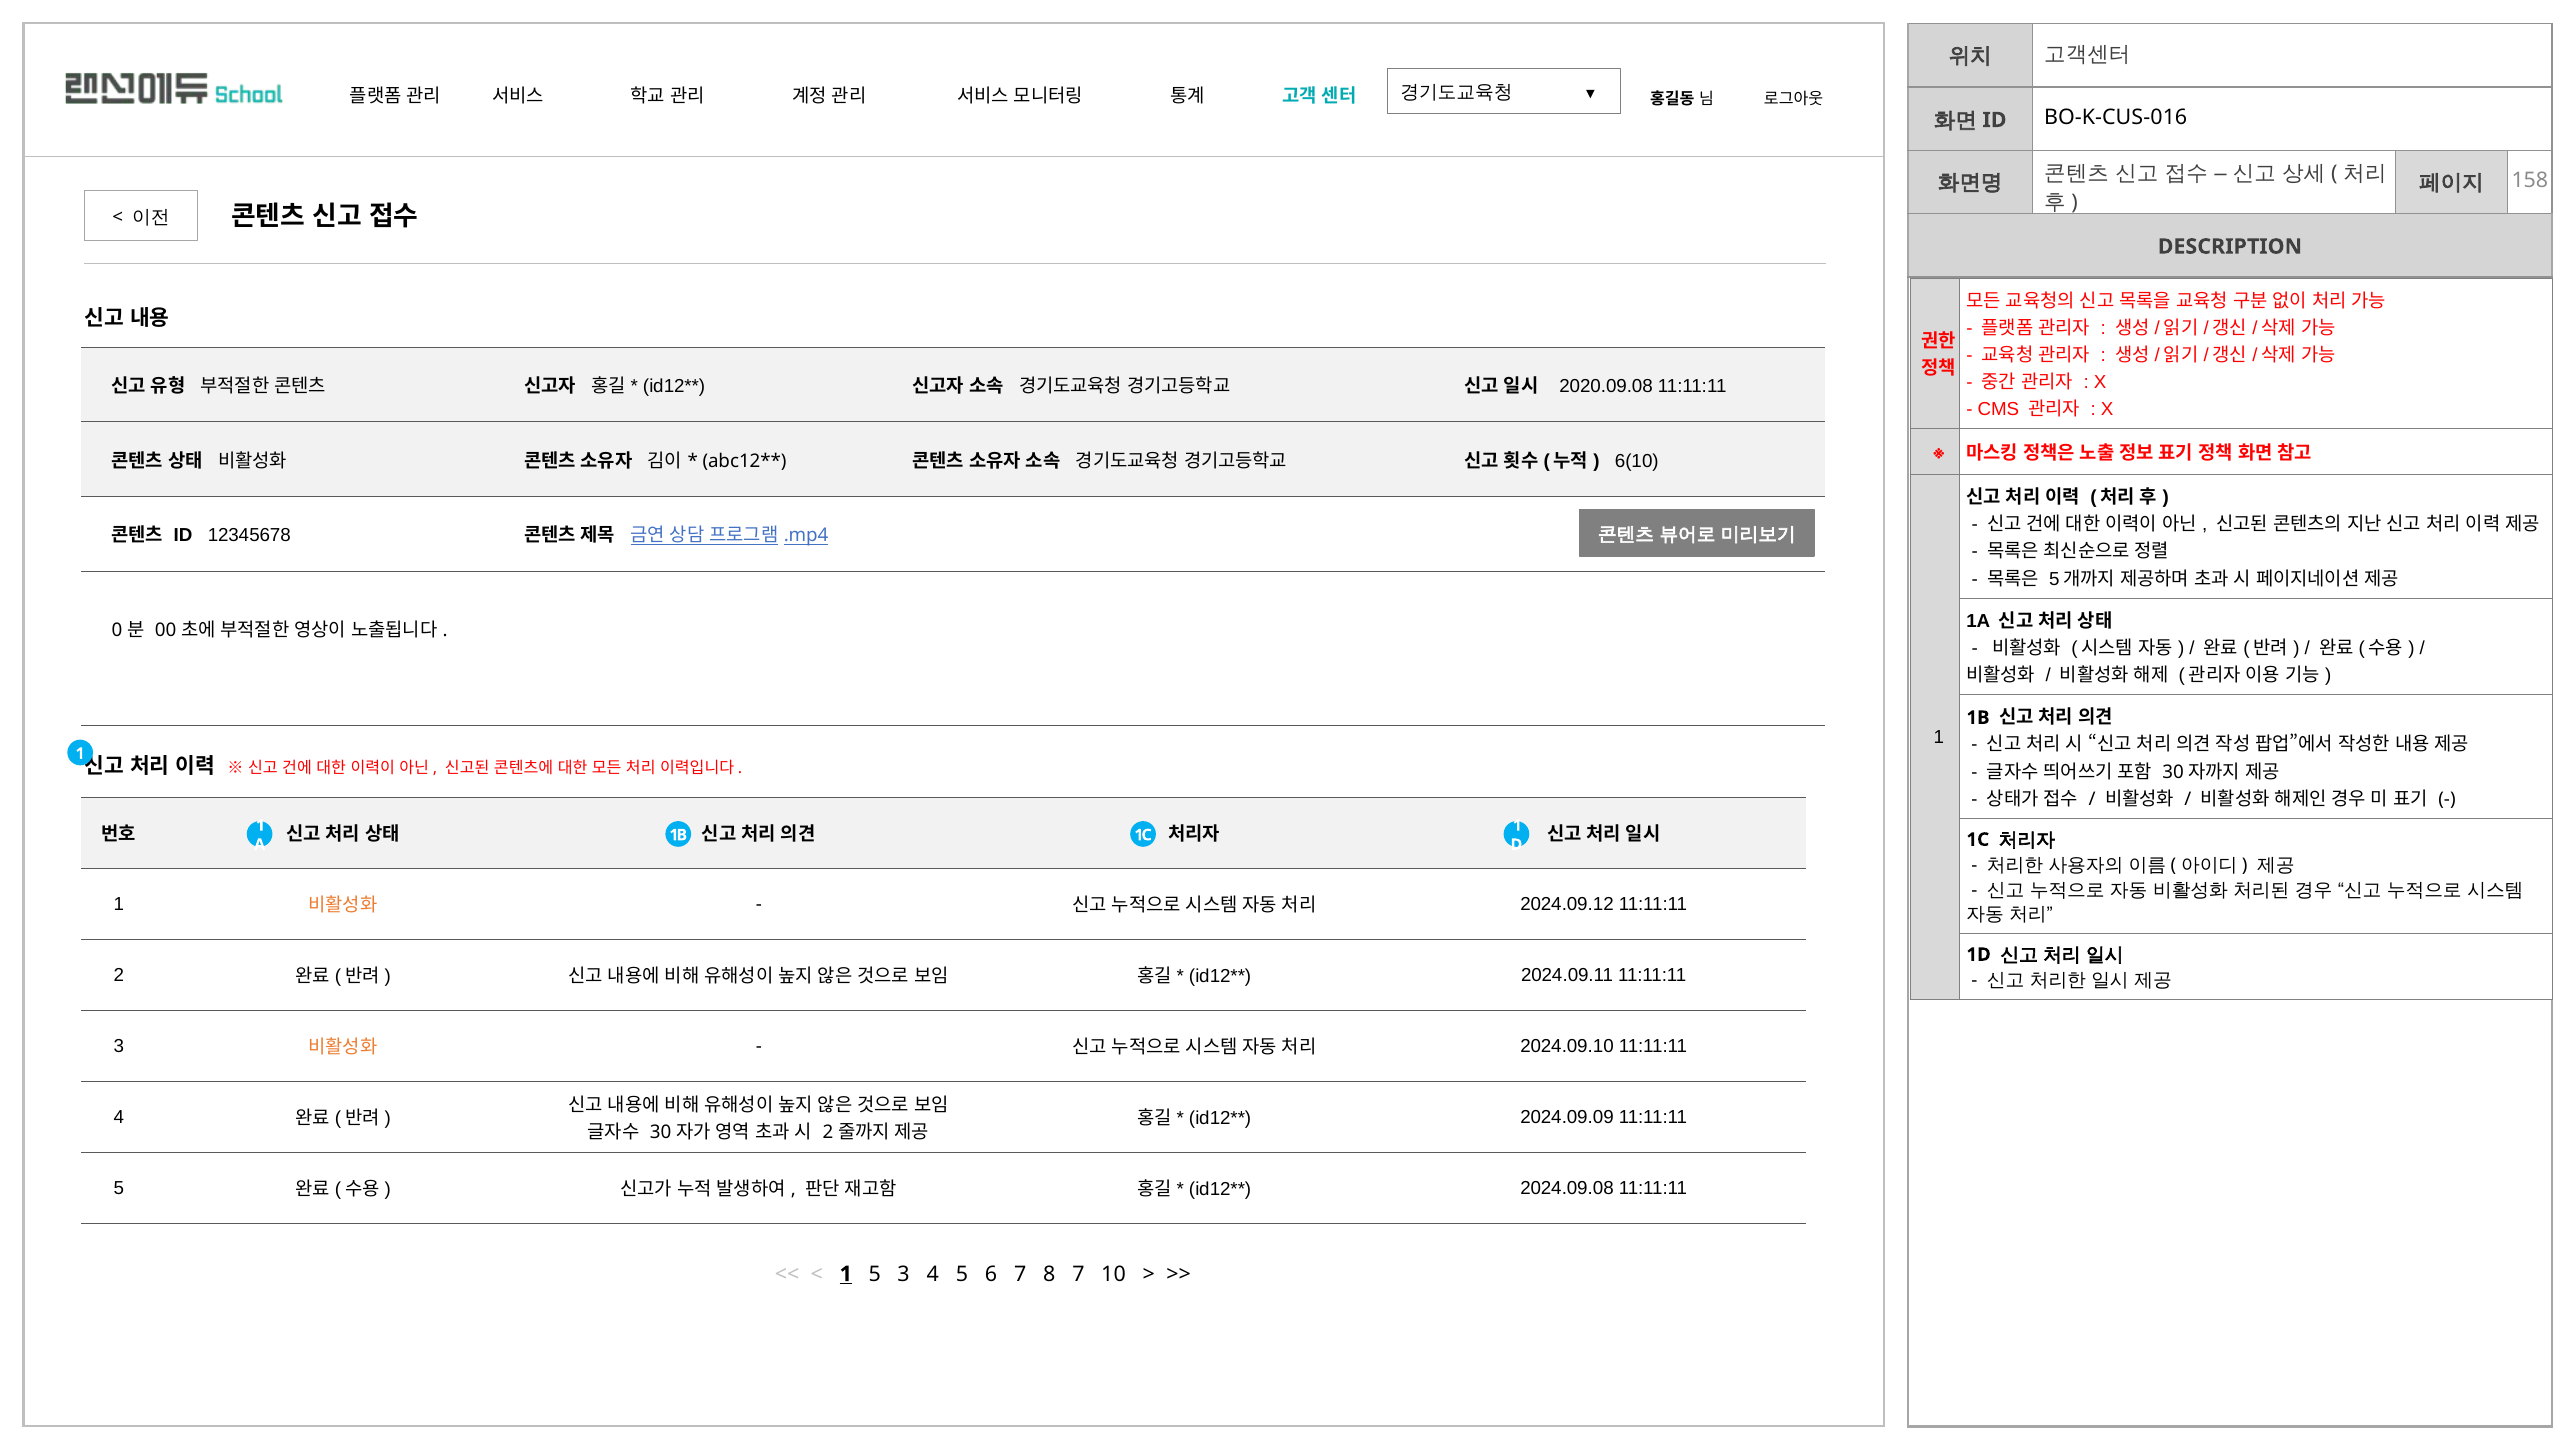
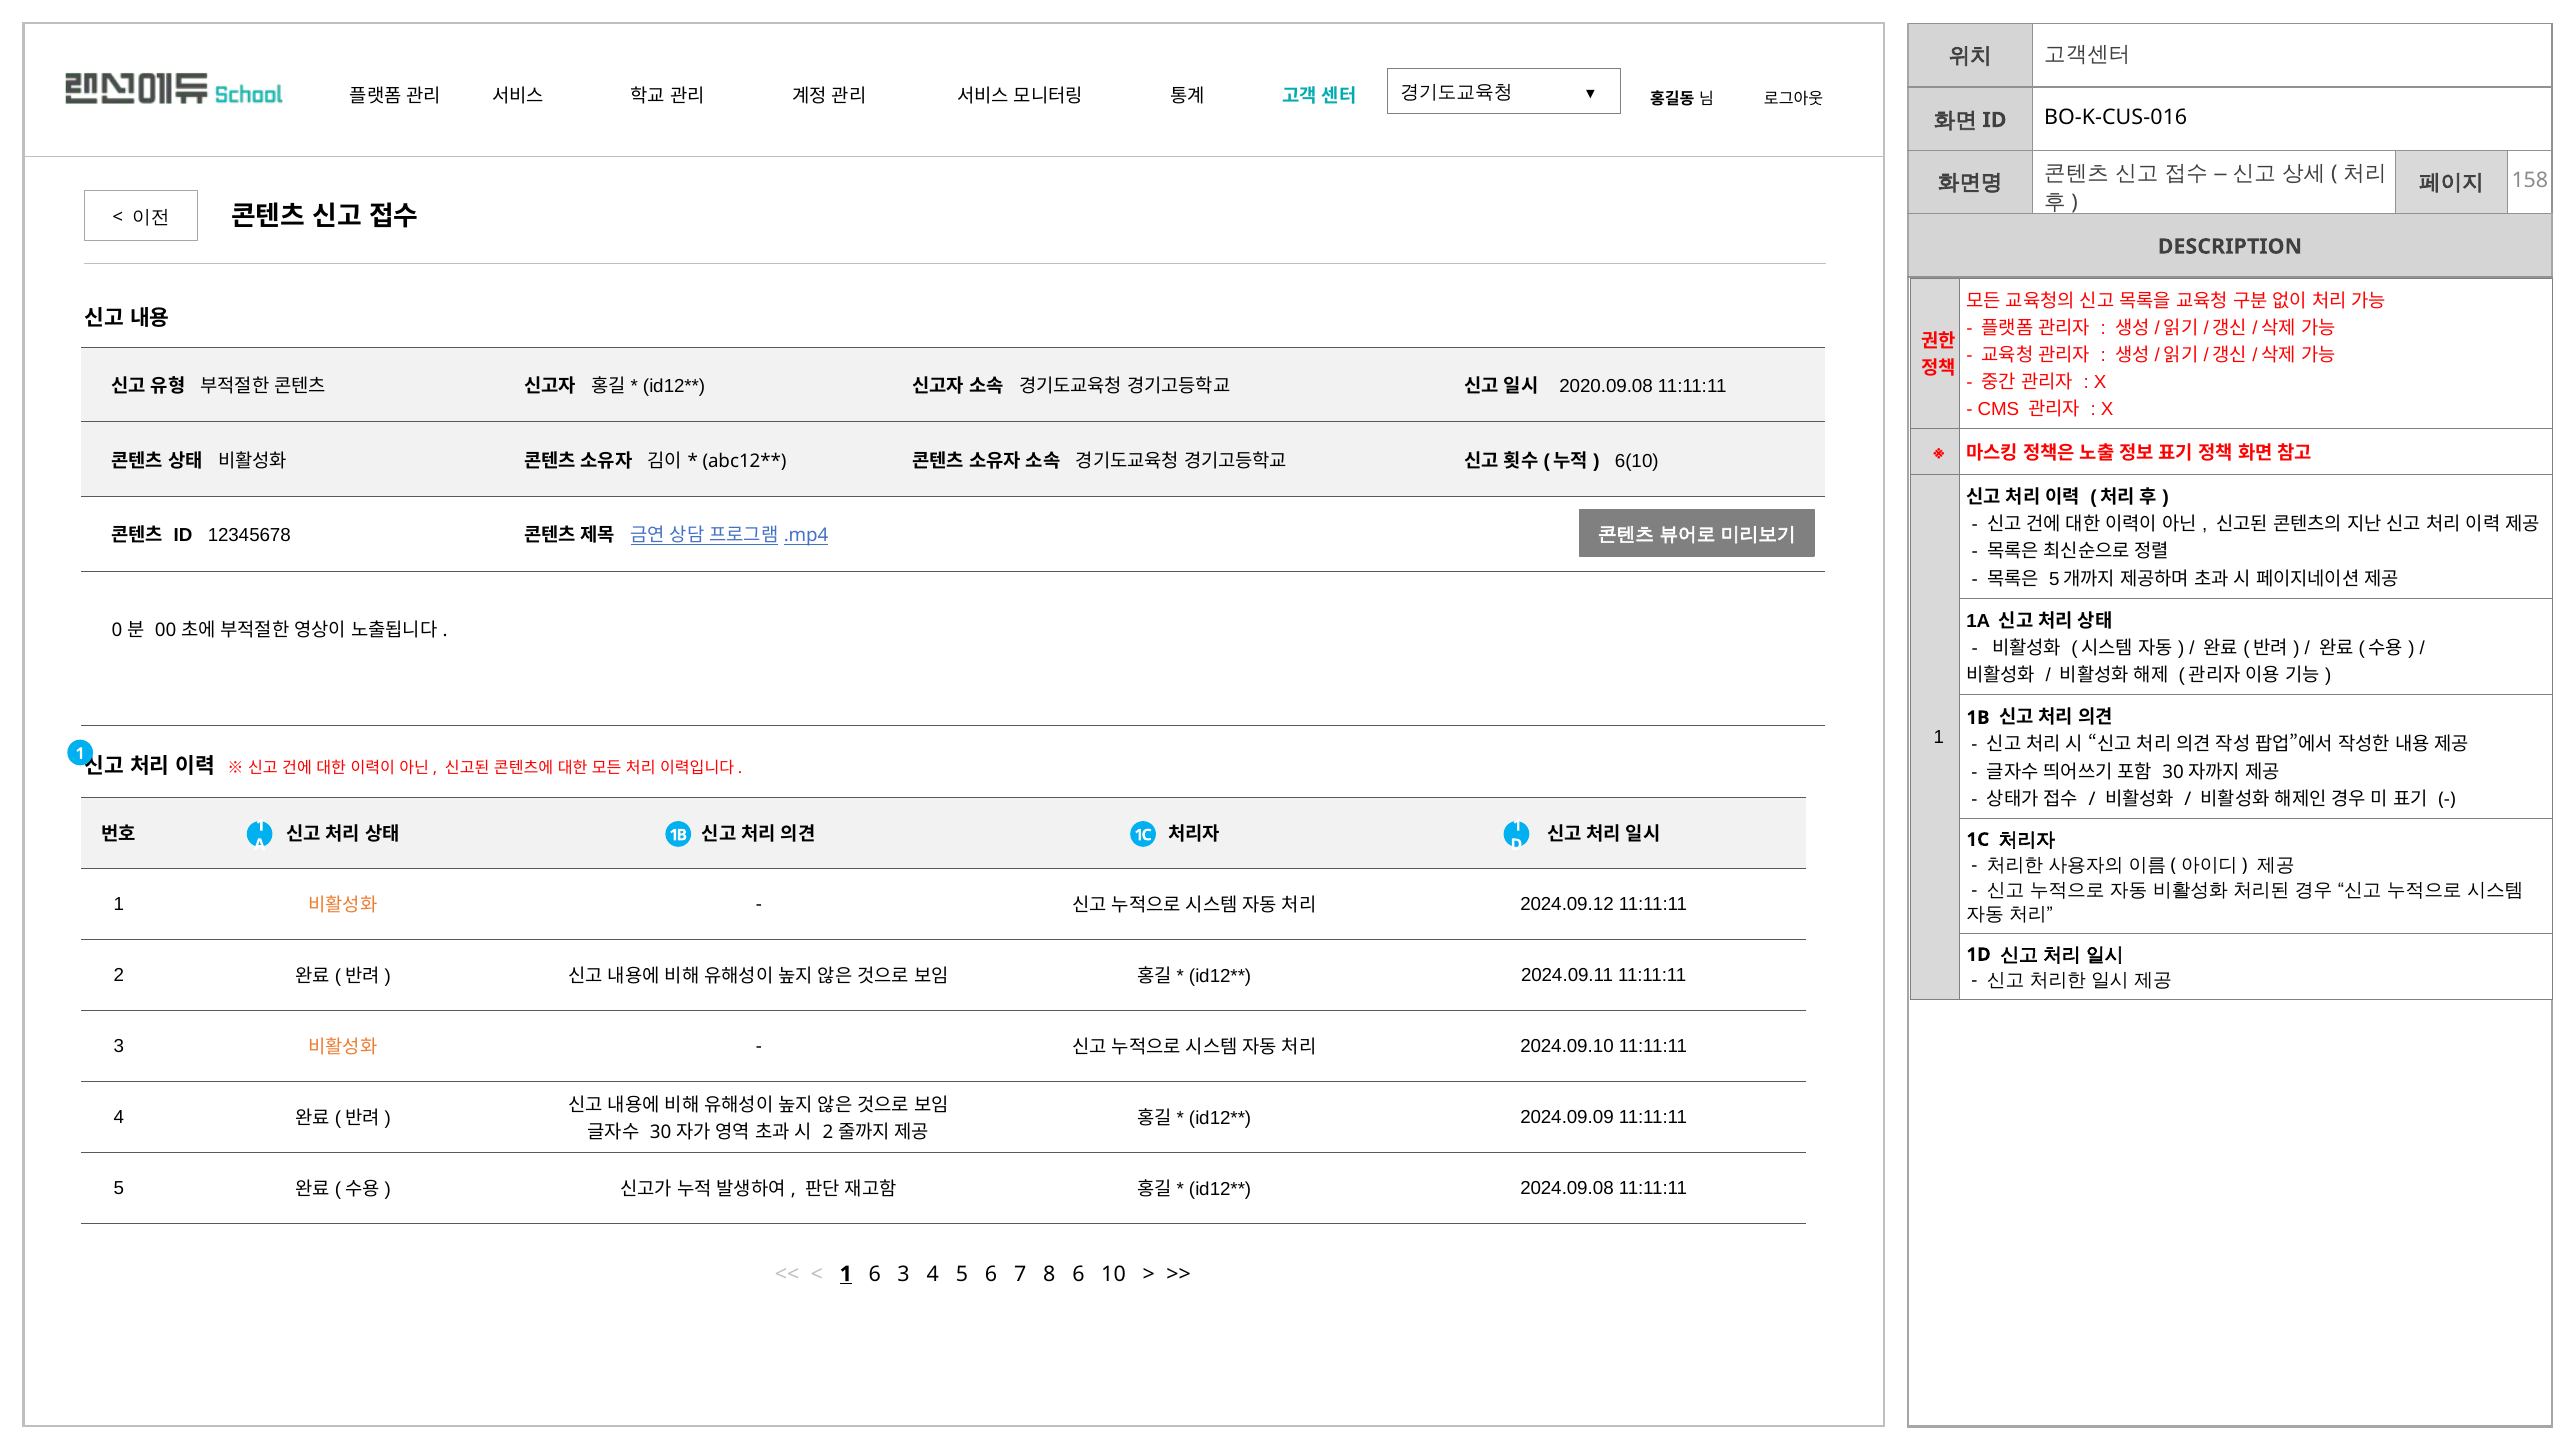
1 5: 5 -> 6
8 7: 7 -> 6
